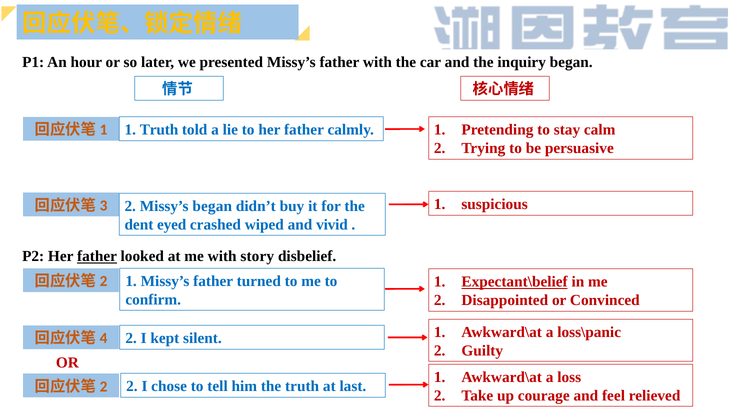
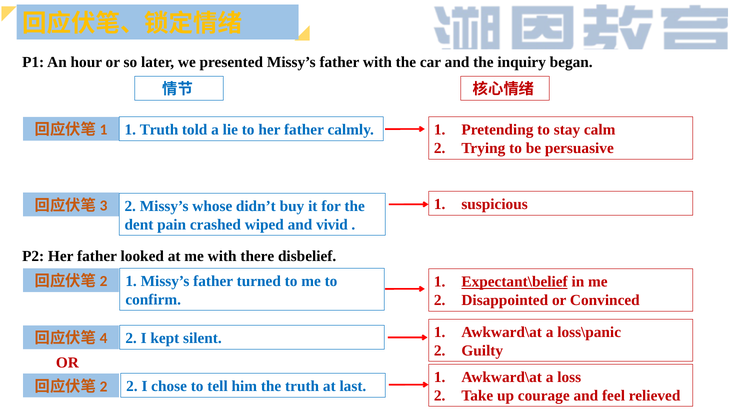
Missy’s began: began -> whose
eyed: eyed -> pain
father at (97, 256) underline: present -> none
story: story -> there
